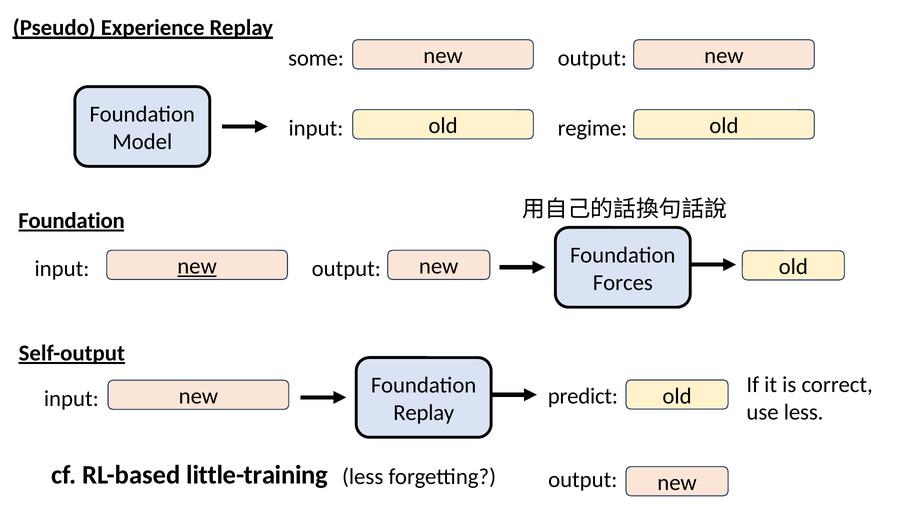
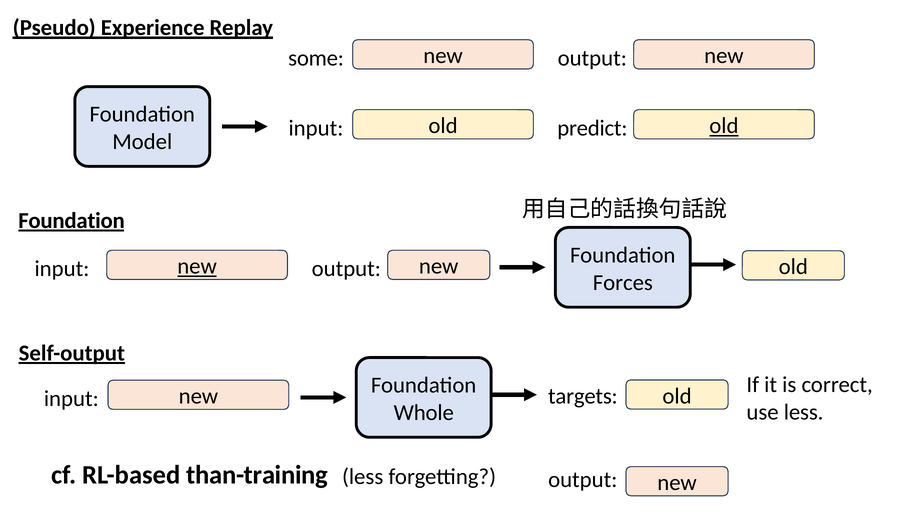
old at (724, 126) underline: none -> present
regime: regime -> predict
predict: predict -> targets
Replay at (424, 413): Replay -> Whole
little-training: little-training -> than-training
